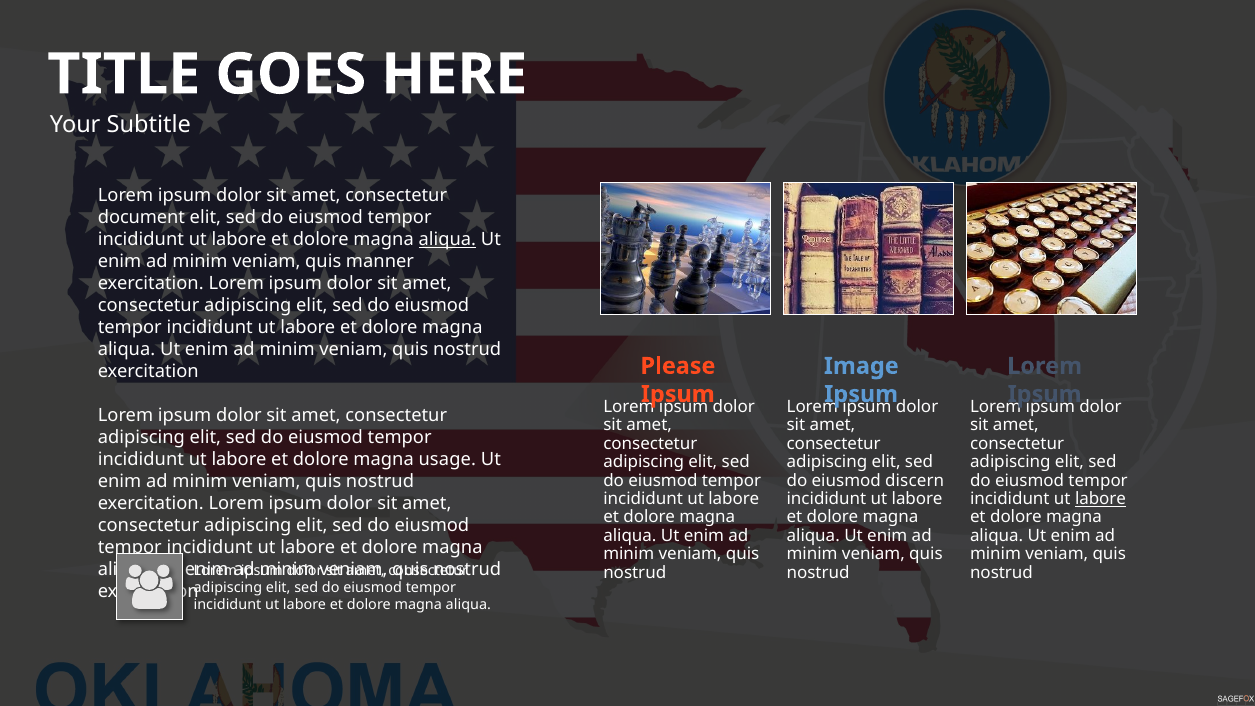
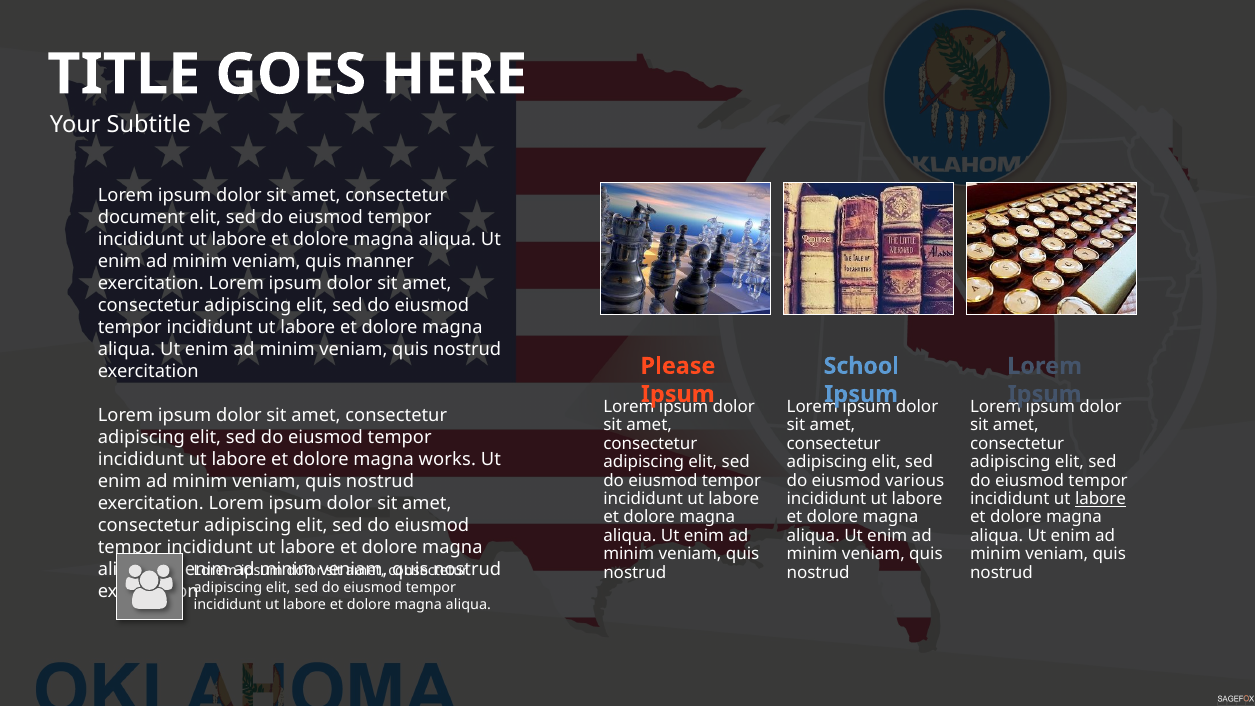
aliqua at (447, 239) underline: present -> none
Image: Image -> School
usage: usage -> works
discern: discern -> various
